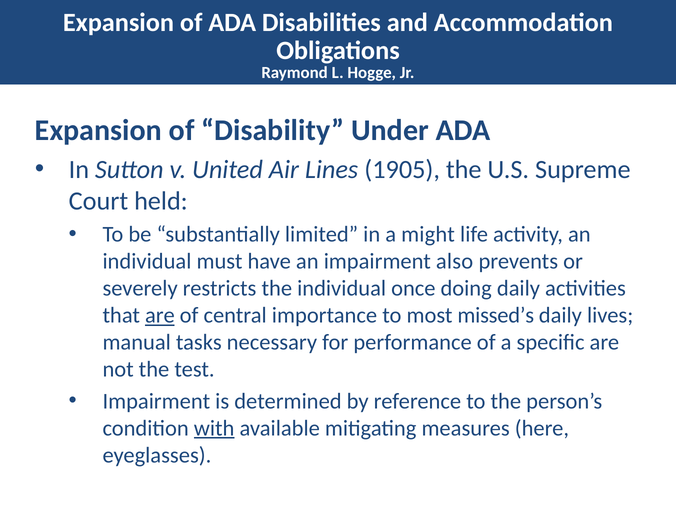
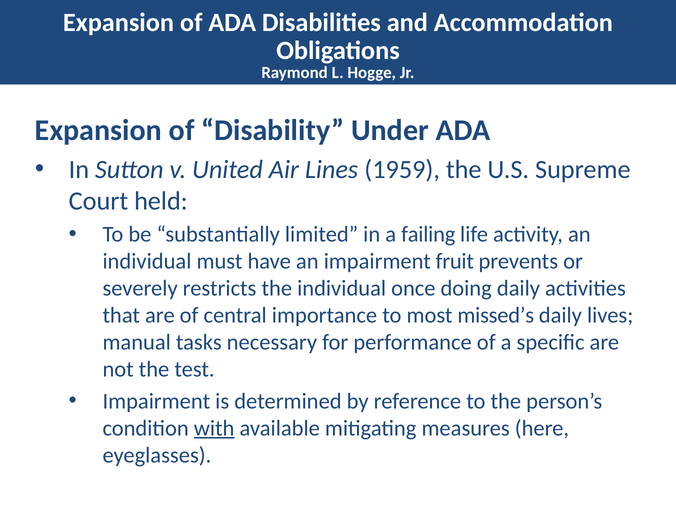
1905: 1905 -> 1959
might: might -> failing
also: also -> fruit
are at (160, 315) underline: present -> none
